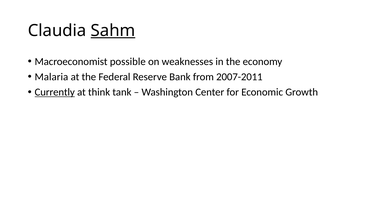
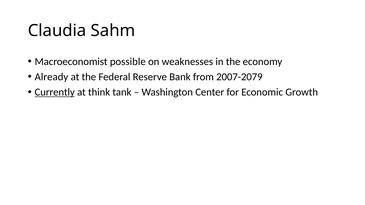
Sahm underline: present -> none
Malaria: Malaria -> Already
2007-2011: 2007-2011 -> 2007-2079
